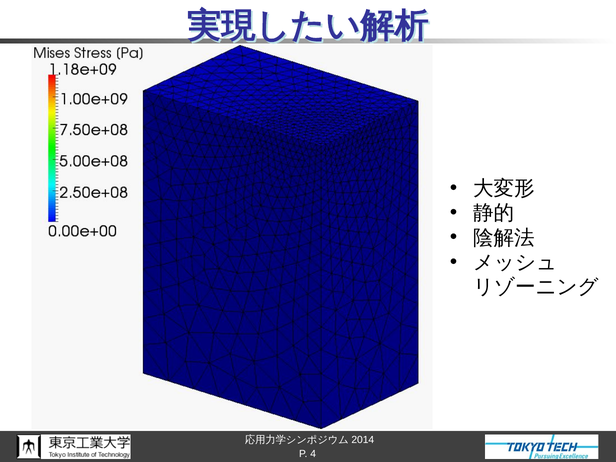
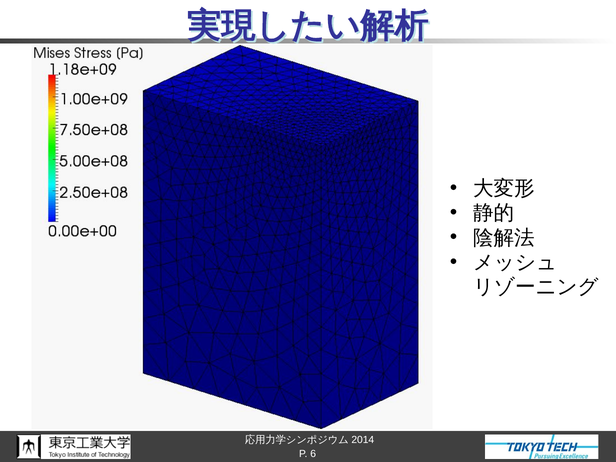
4: 4 -> 6
